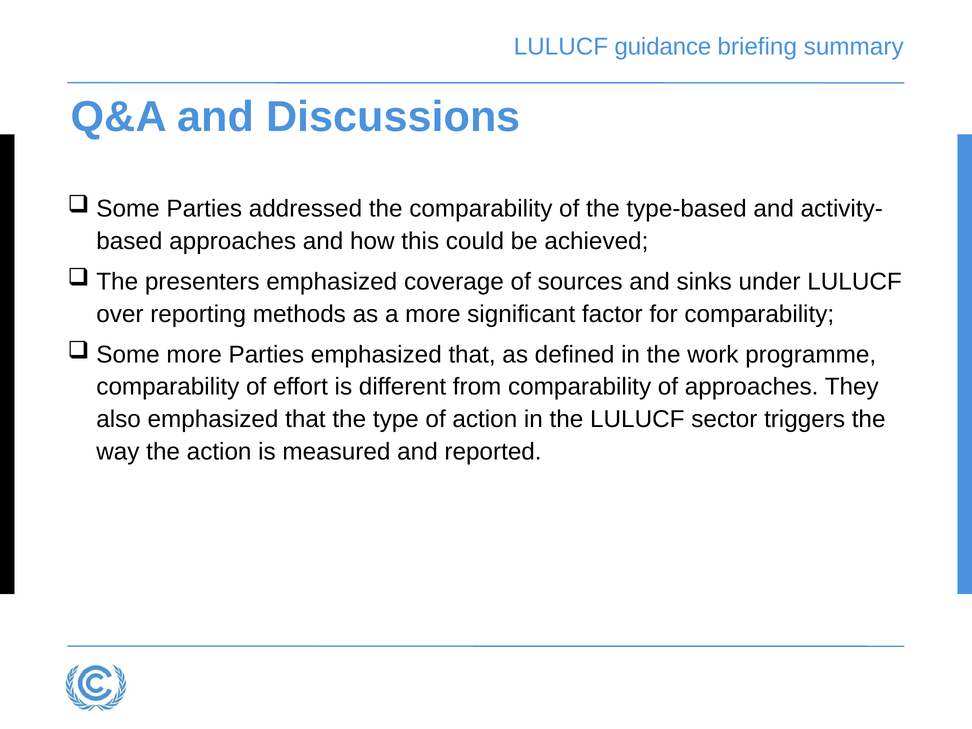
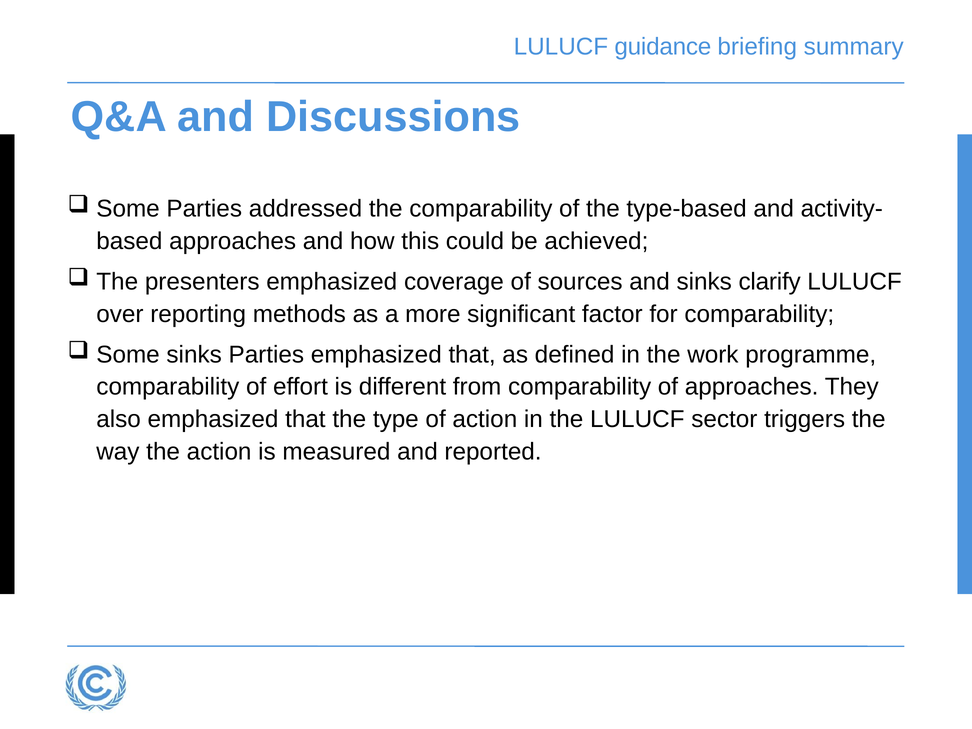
under: under -> clarify
Some more: more -> sinks
